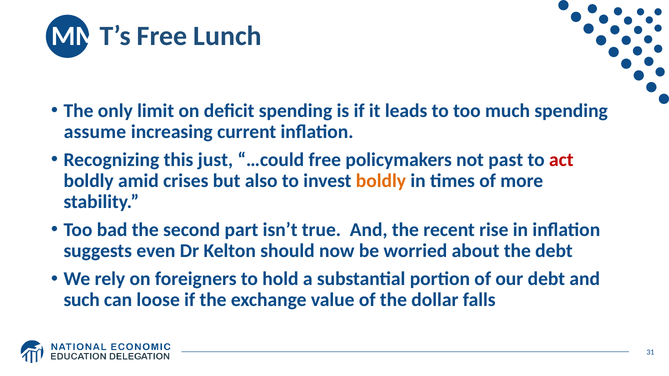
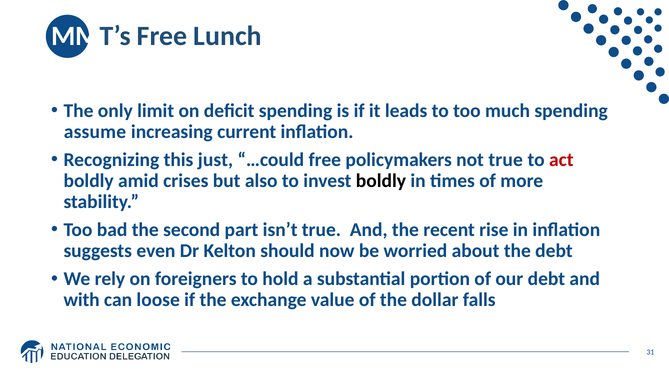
not past: past -> true
boldly at (381, 181) colour: orange -> black
such: such -> with
